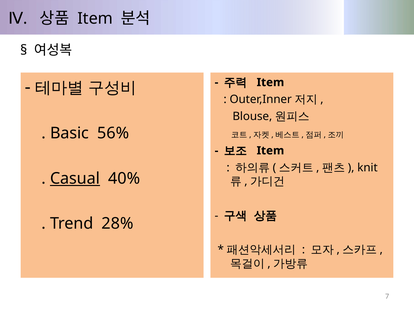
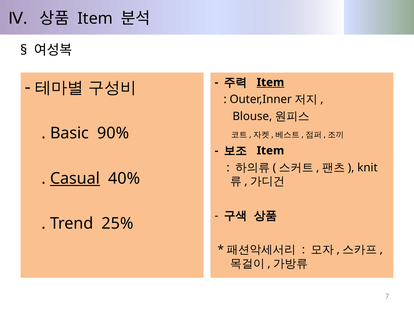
Item at (270, 82) underline: none -> present
56%: 56% -> 90%
28%: 28% -> 25%
